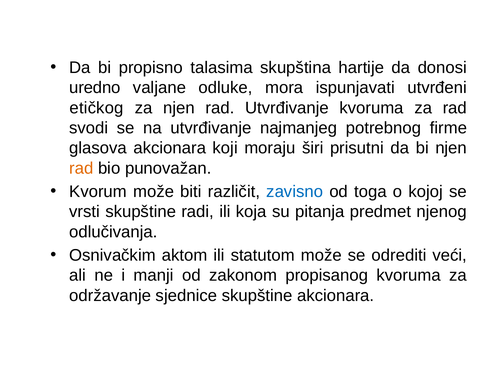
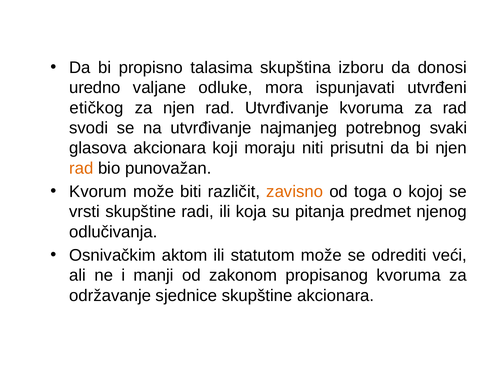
hartije: hartije -> izboru
firme: firme -> svaki
širi: širi -> niti
zavisno colour: blue -> orange
